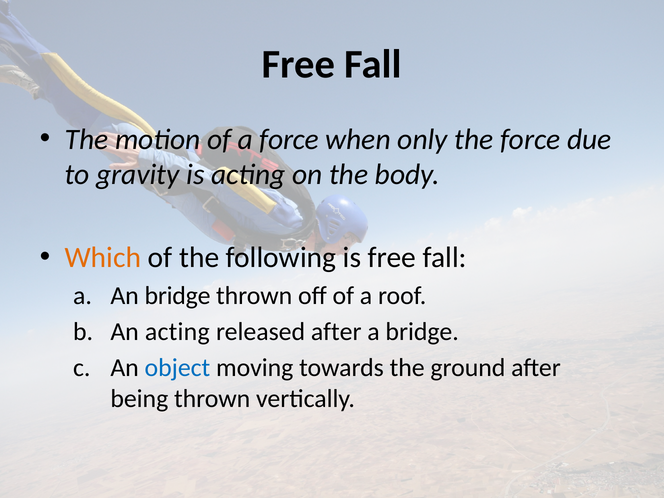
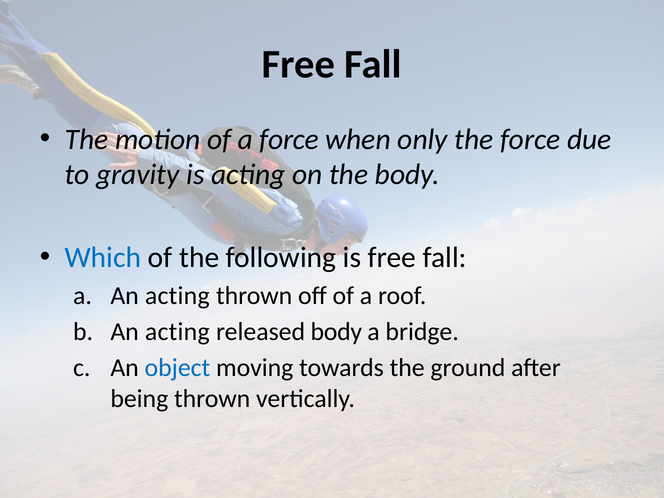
Which colour: orange -> blue
a An bridge: bridge -> acting
released after: after -> body
